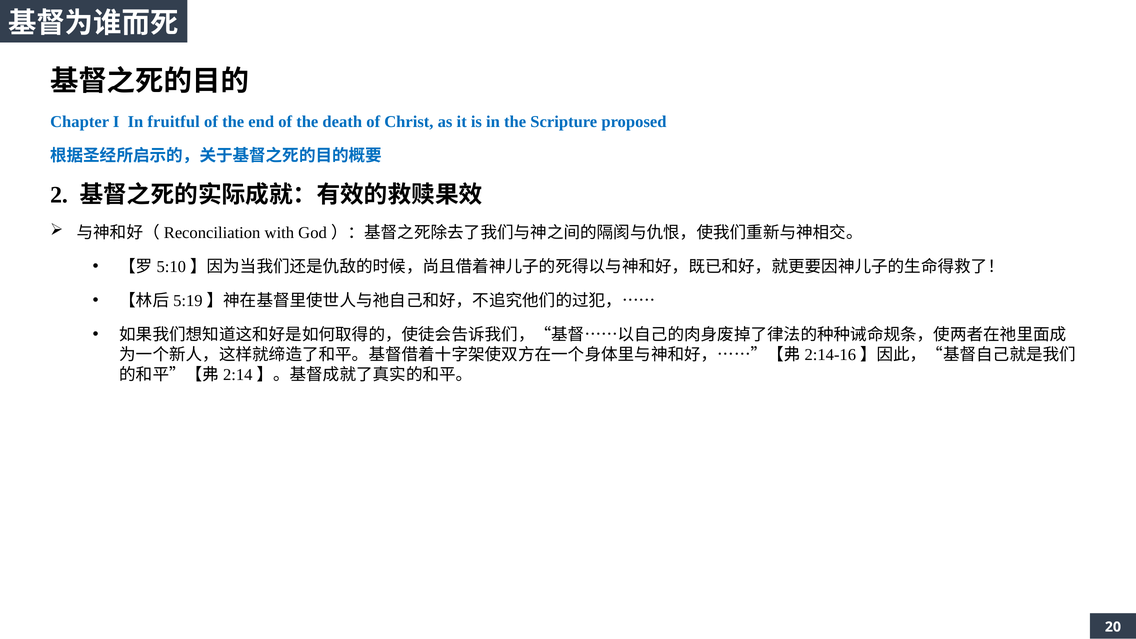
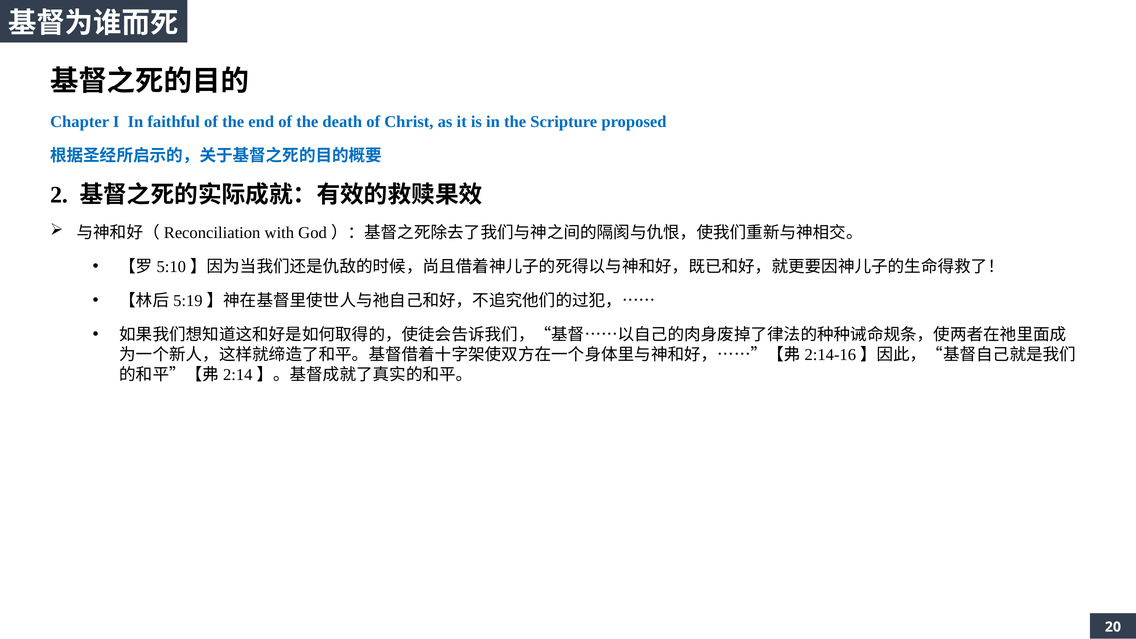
fruitful: fruitful -> faithful
